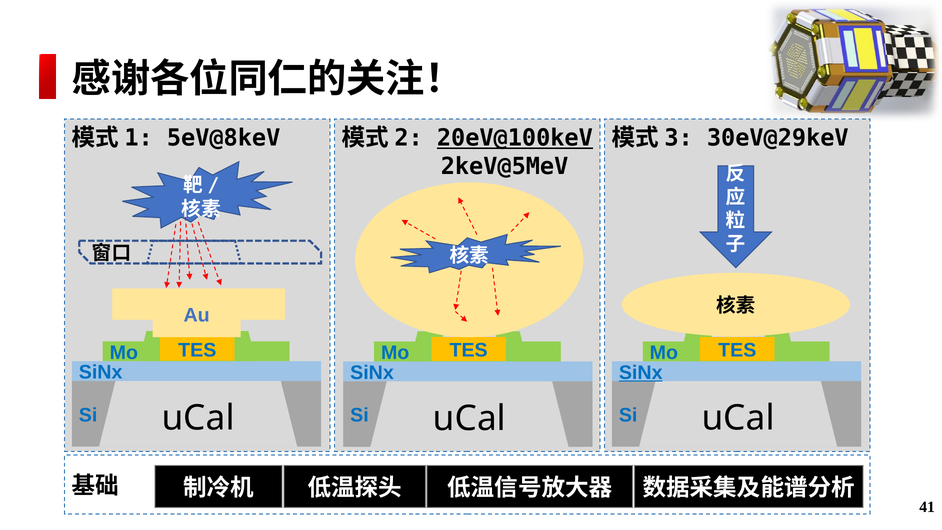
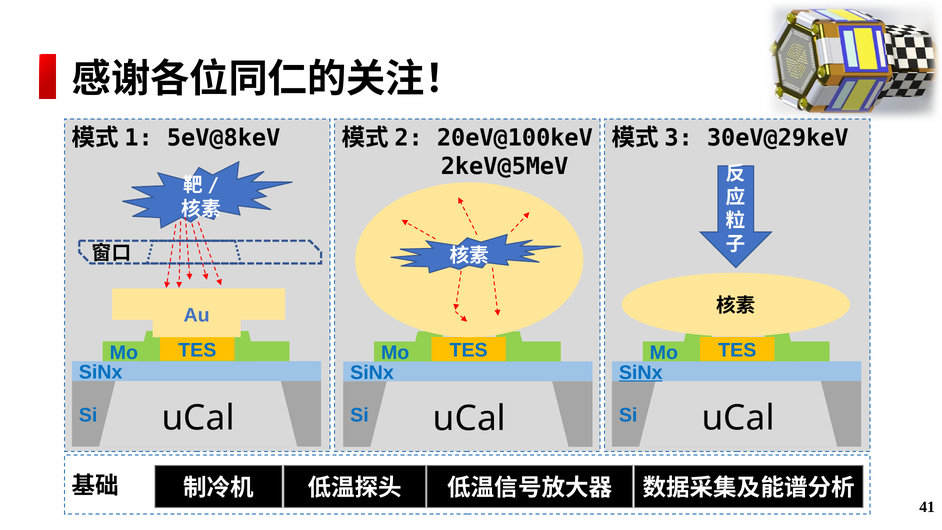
20eV@100keV underline: present -> none
